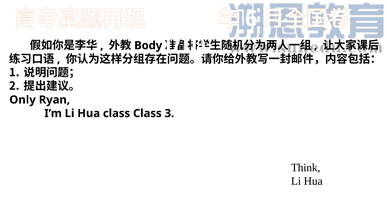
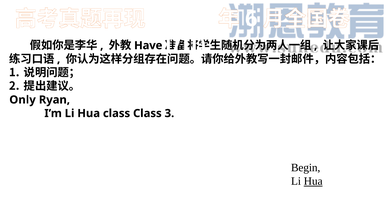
Body: Body -> Have
Think: Think -> Begin
Hua at (313, 181) underline: none -> present
